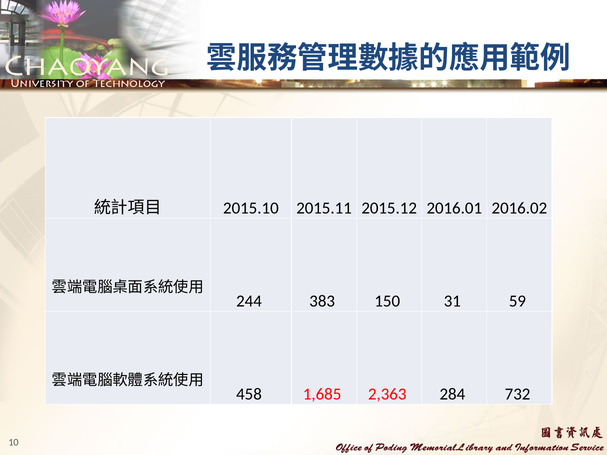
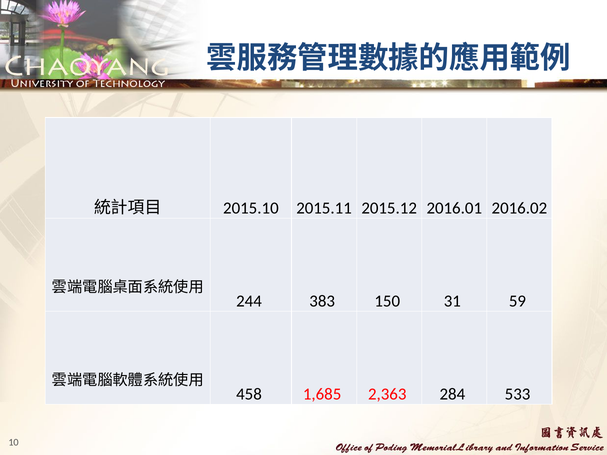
732: 732 -> 533
